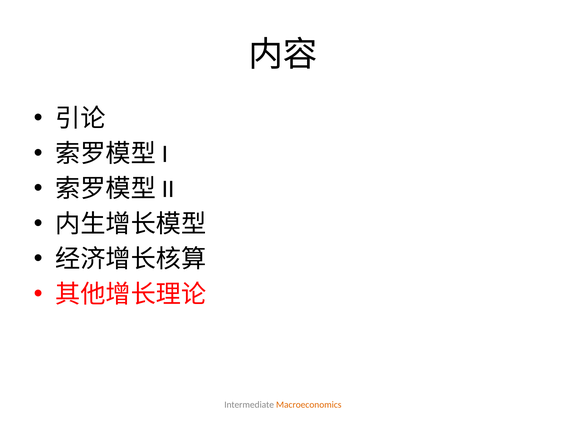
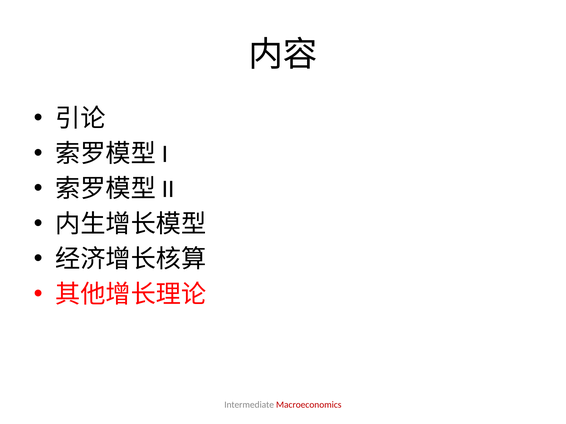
Macroeconomics colour: orange -> red
